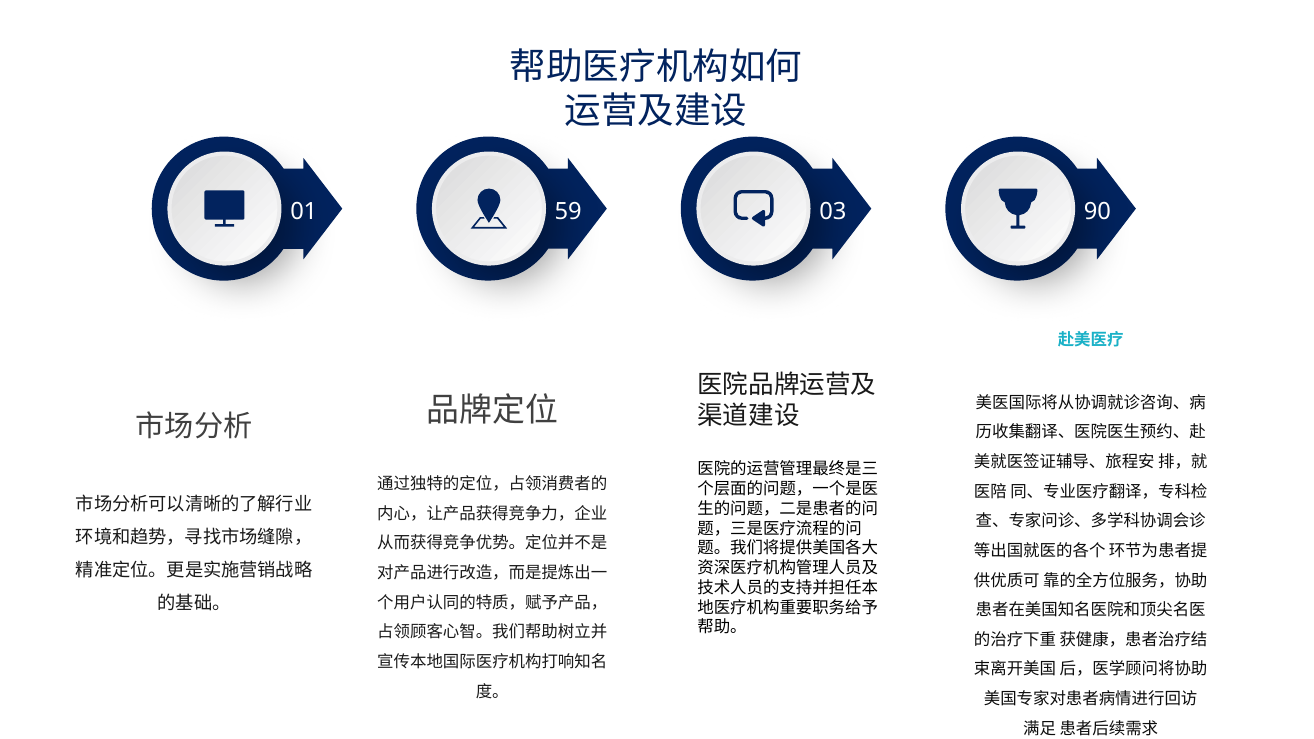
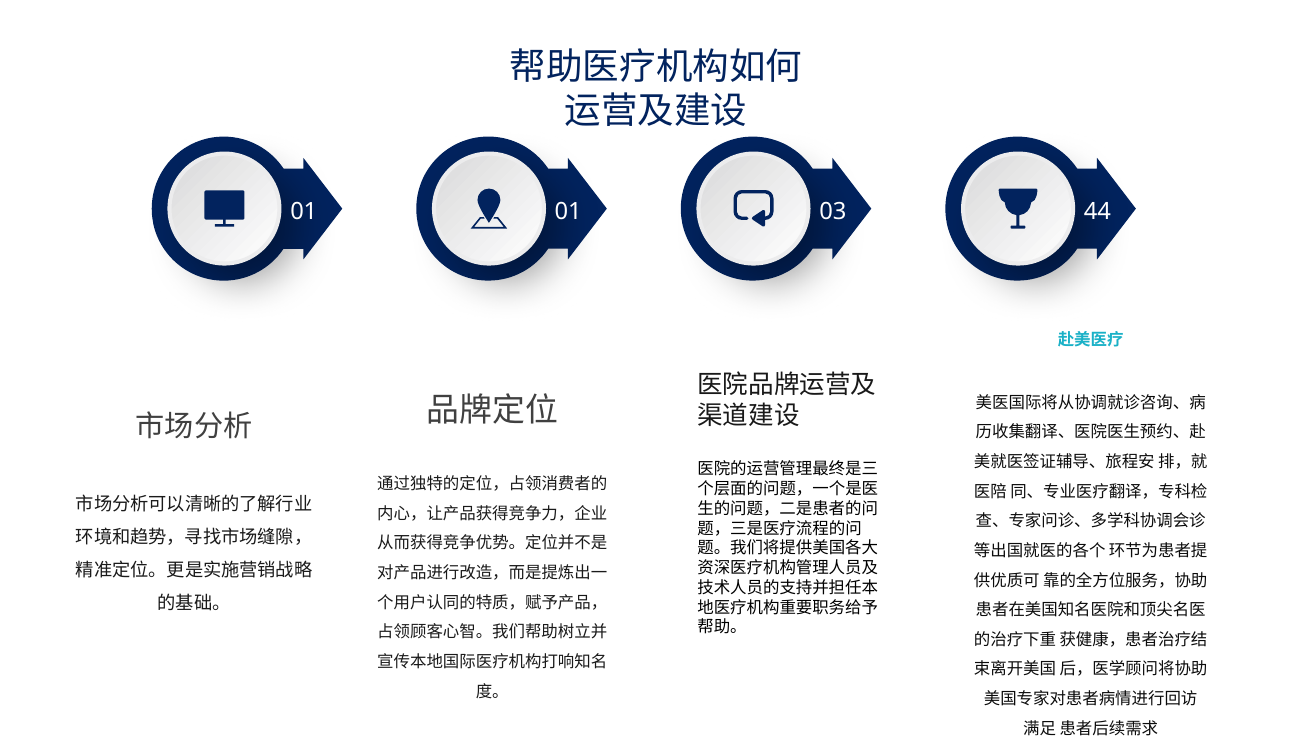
01 59: 59 -> 01
90: 90 -> 44
